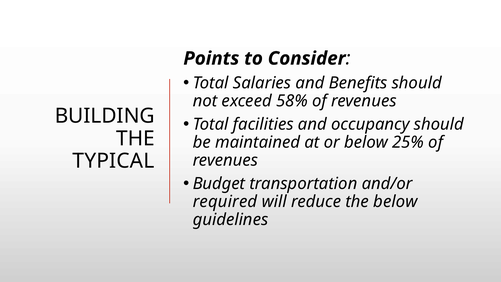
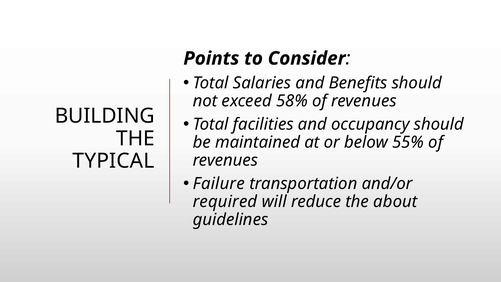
25%: 25% -> 55%
Budget: Budget -> Failure
the below: below -> about
